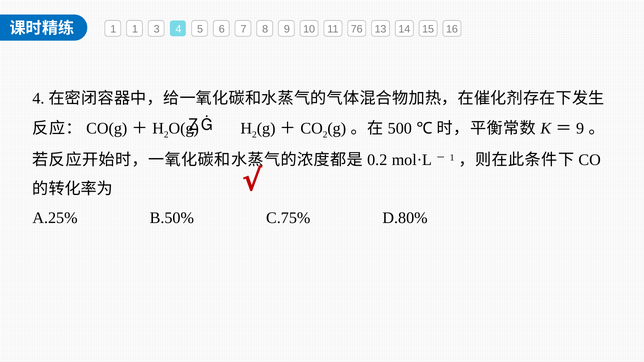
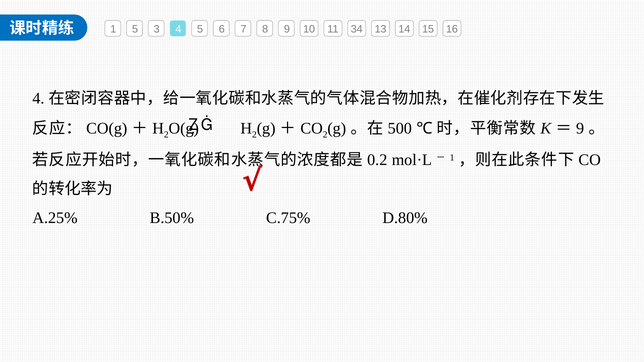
1 1: 1 -> 5
76: 76 -> 34
